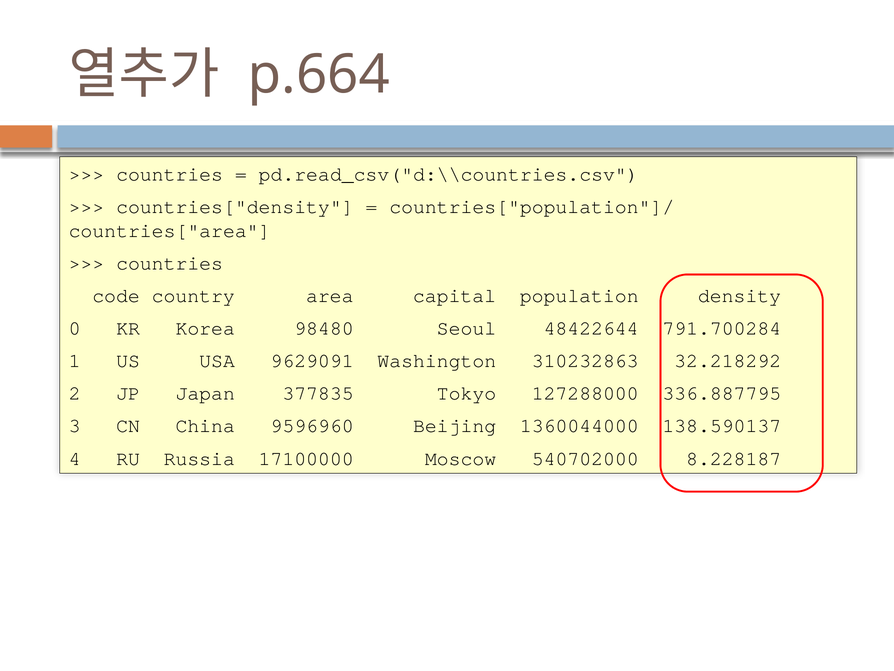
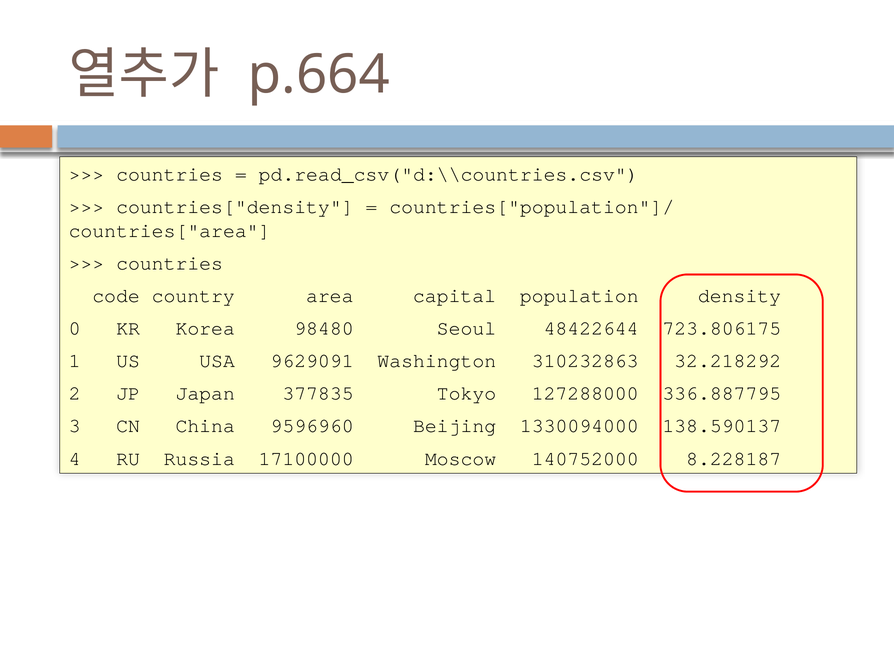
791.700284: 791.700284 -> 723.806175
1360044000: 1360044000 -> 1330094000
540702000: 540702000 -> 140752000
